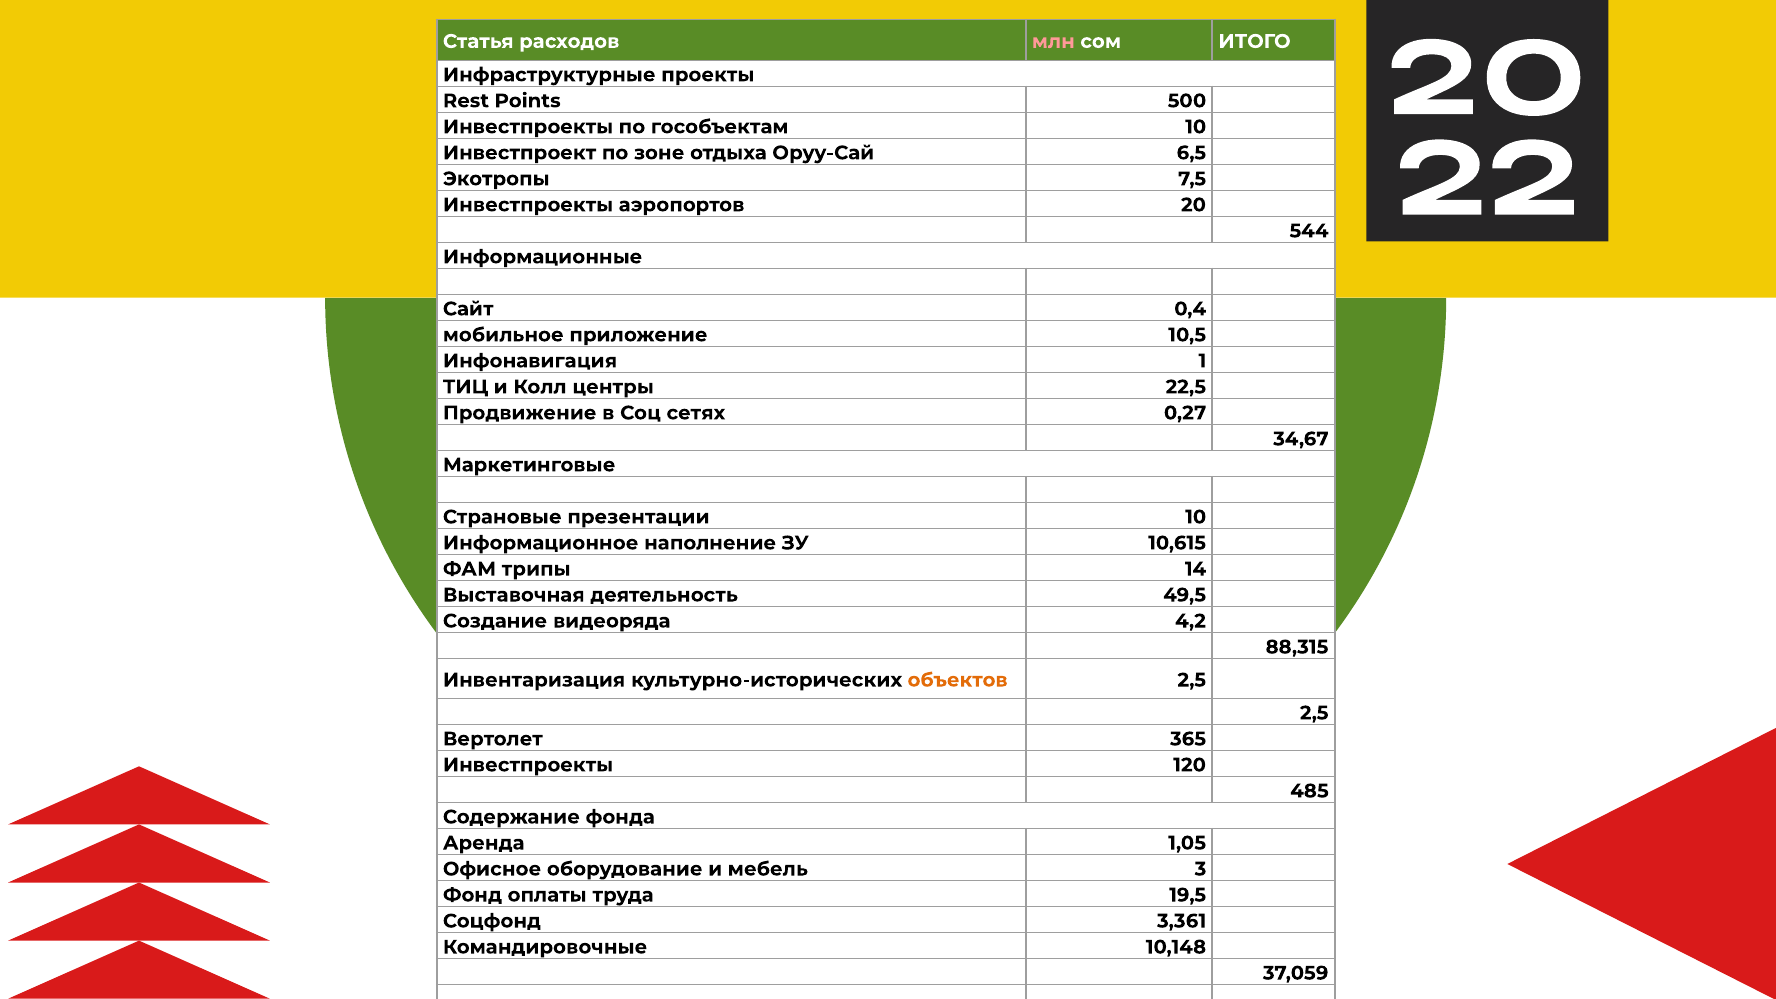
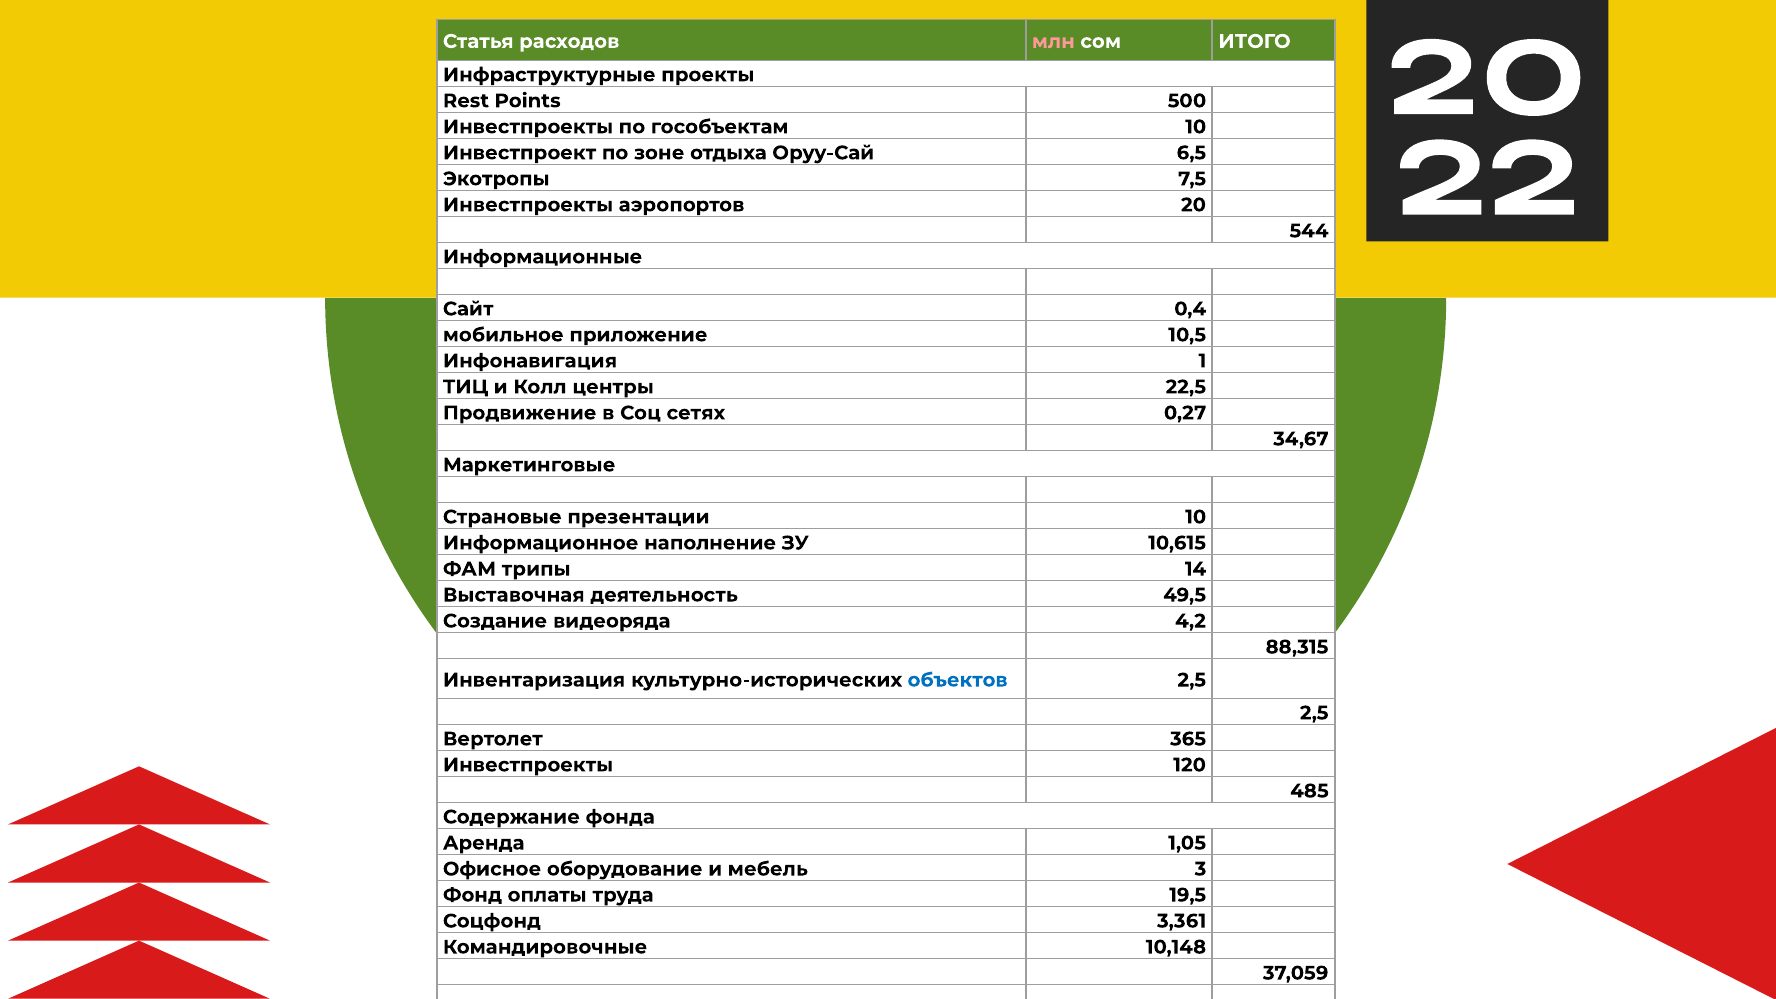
объектов colour: orange -> blue
